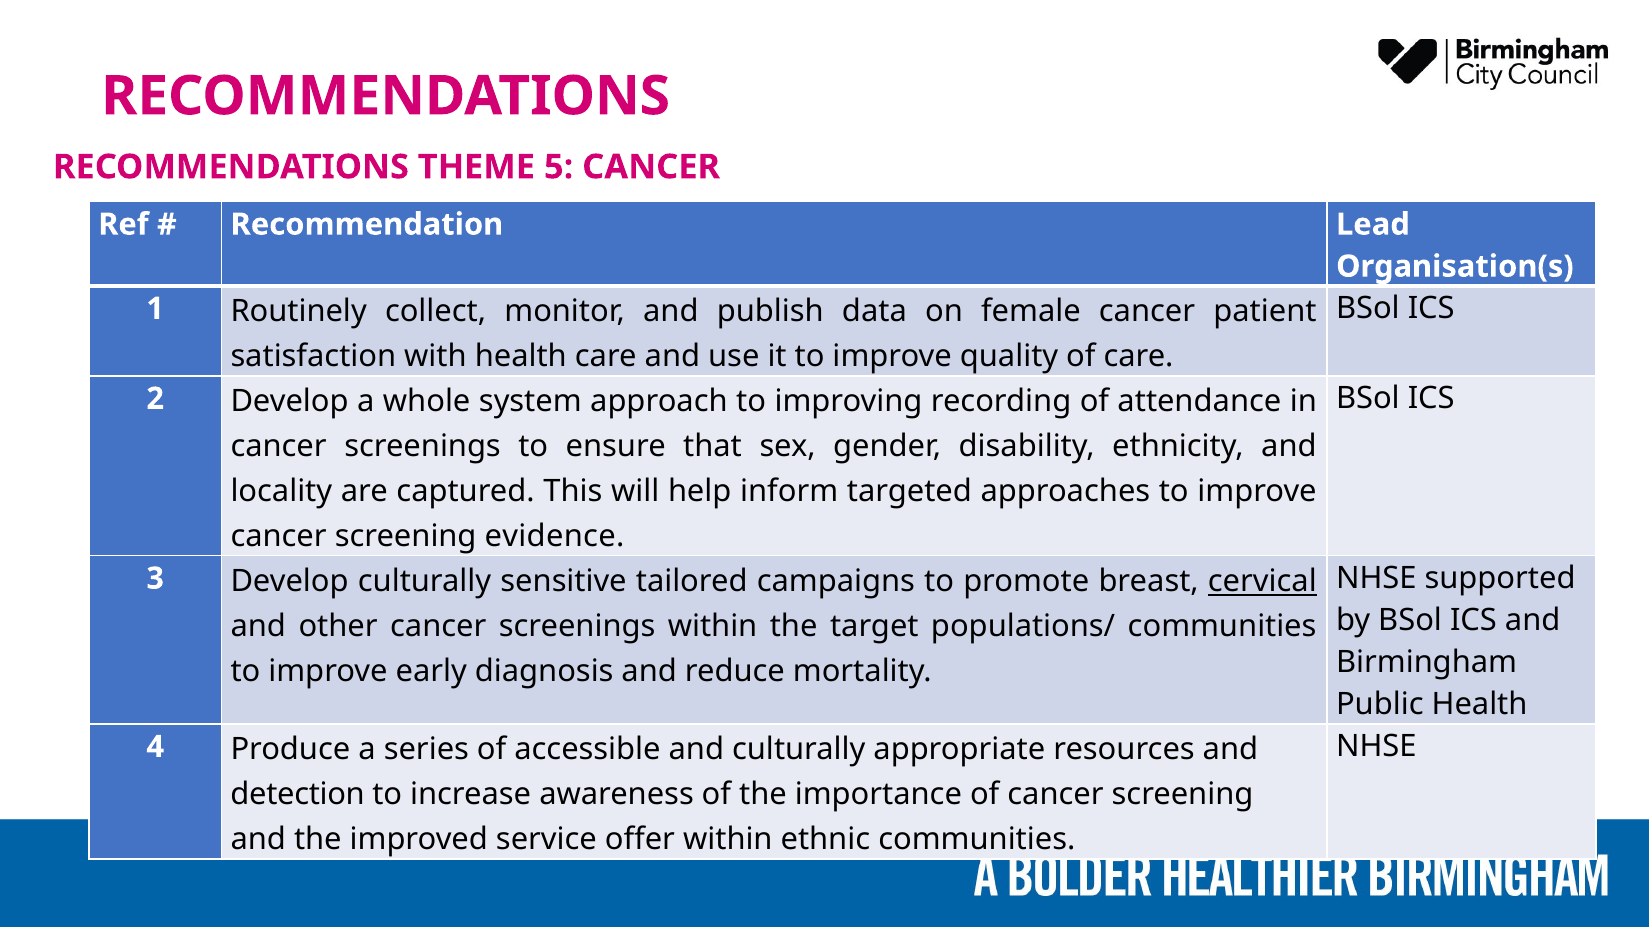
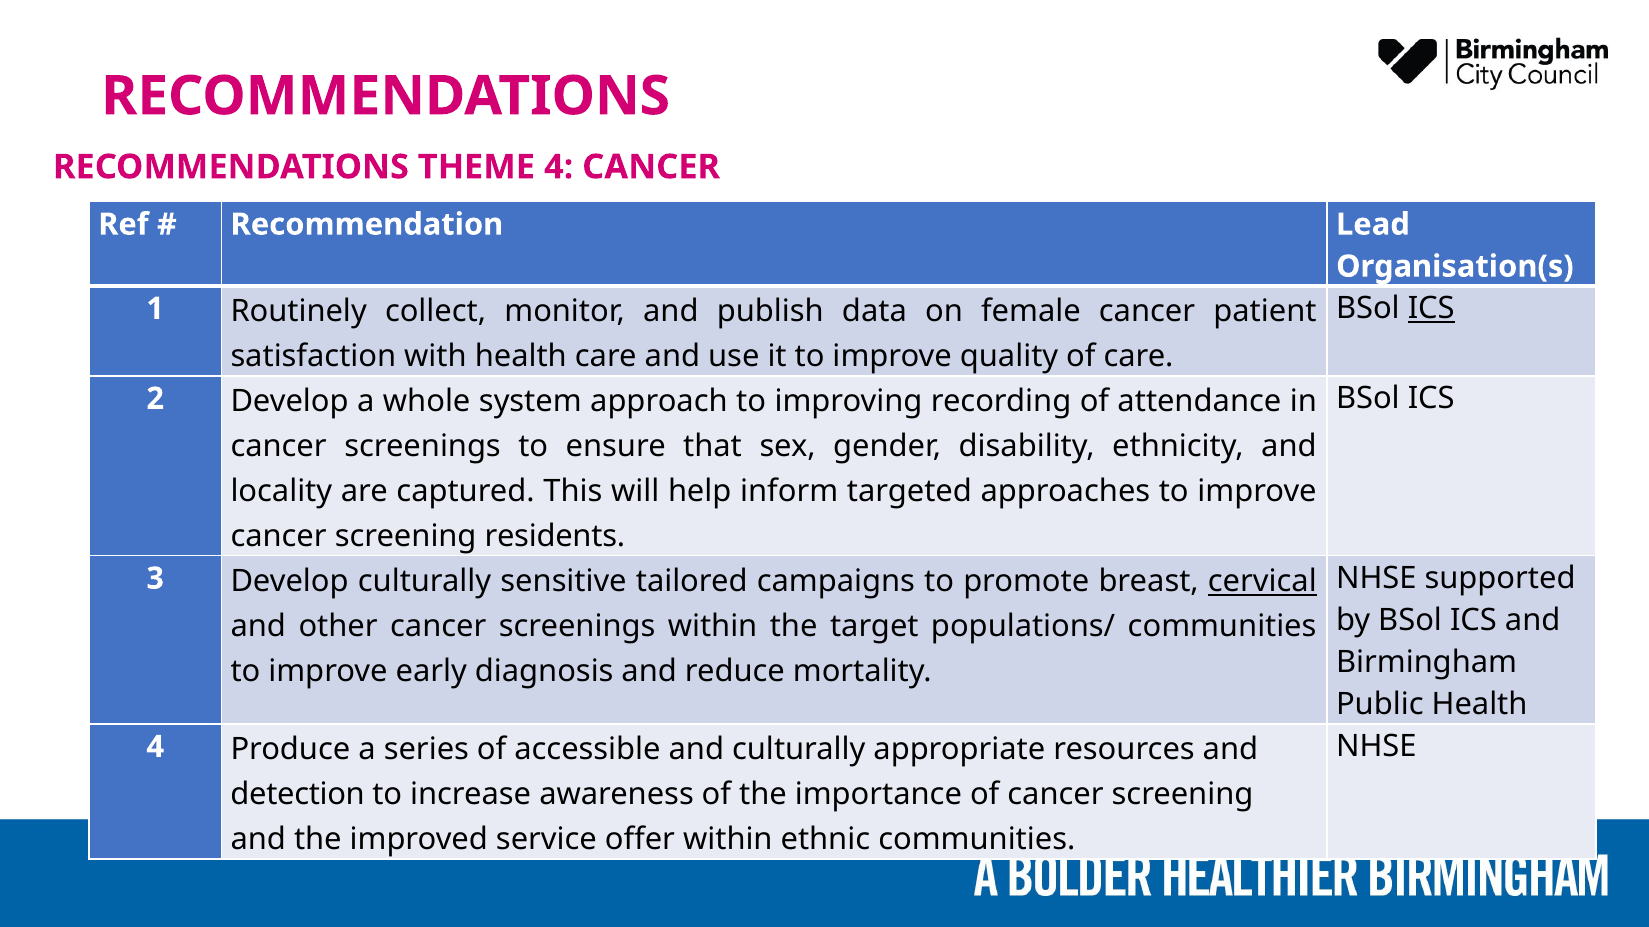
THEME 5: 5 -> 4
ICS at (1431, 309) underline: none -> present
evidence: evidence -> residents
